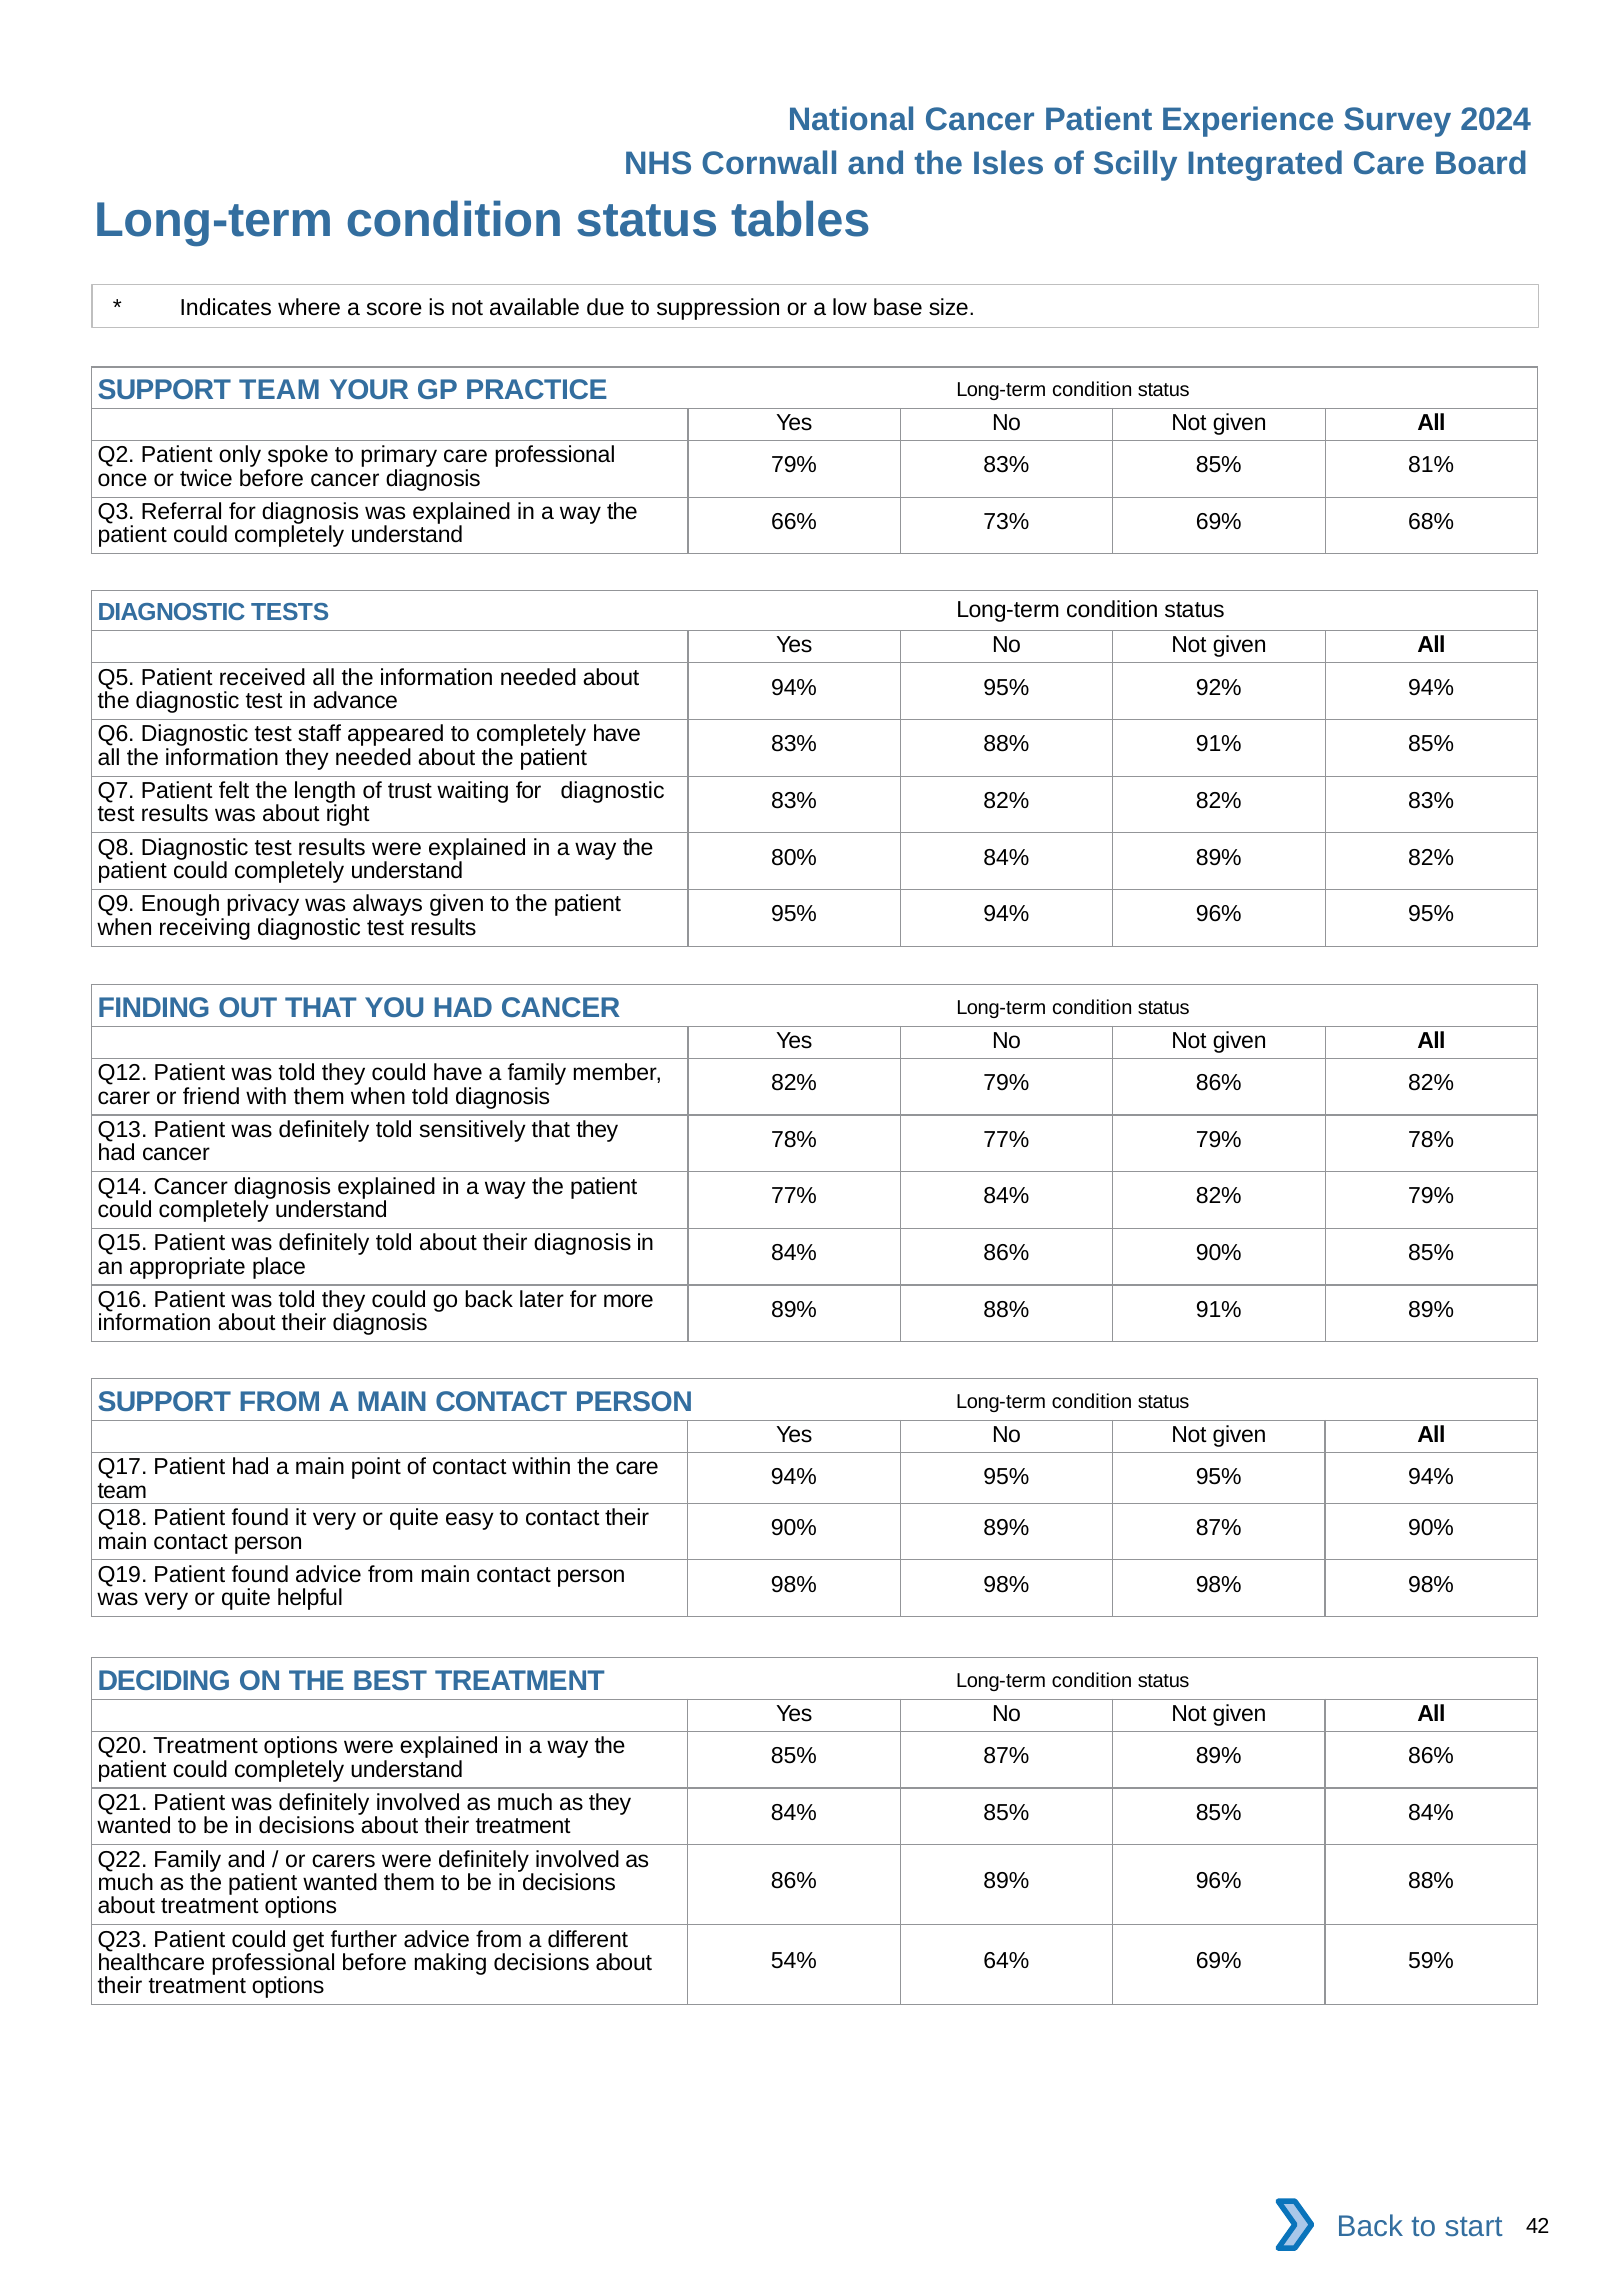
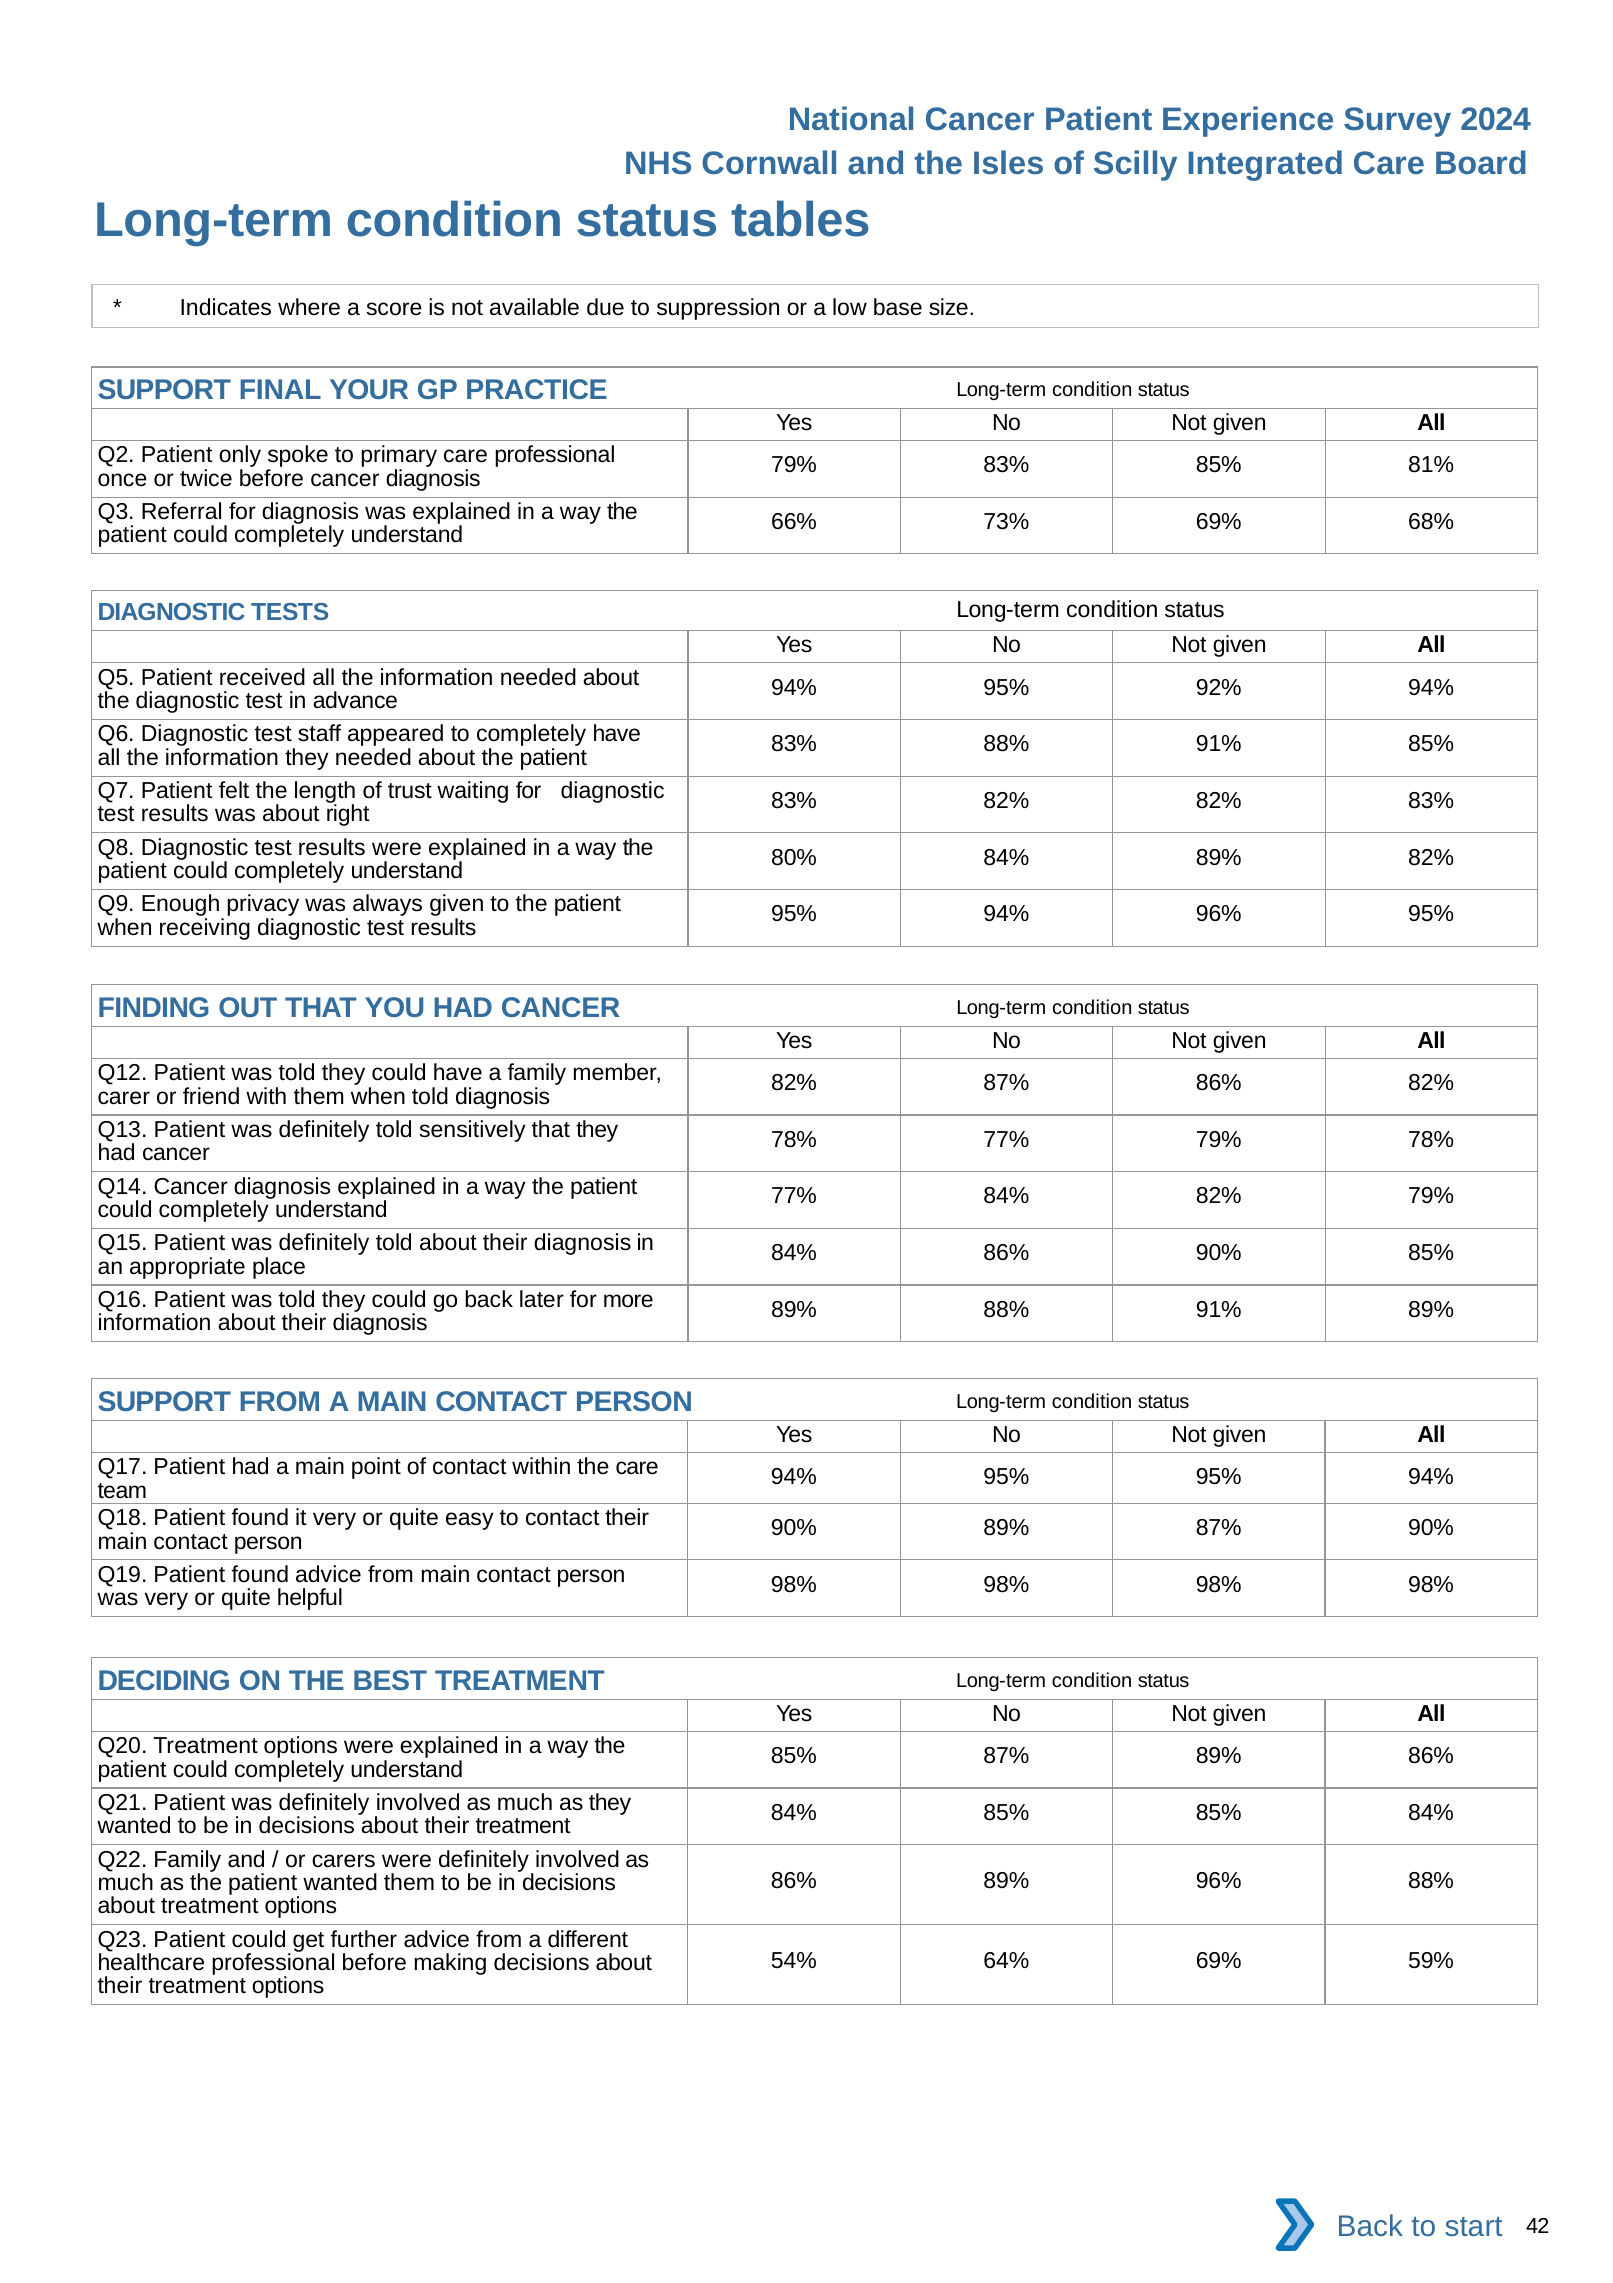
SUPPORT TEAM: TEAM -> FINAL
79% at (1006, 1083): 79% -> 87%
